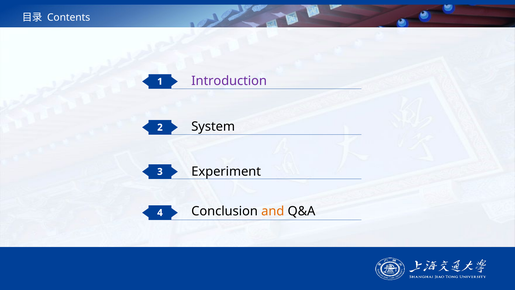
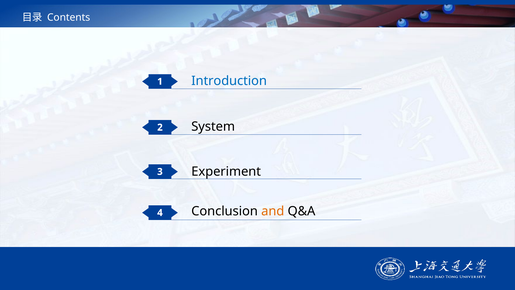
Introduction colour: purple -> blue
